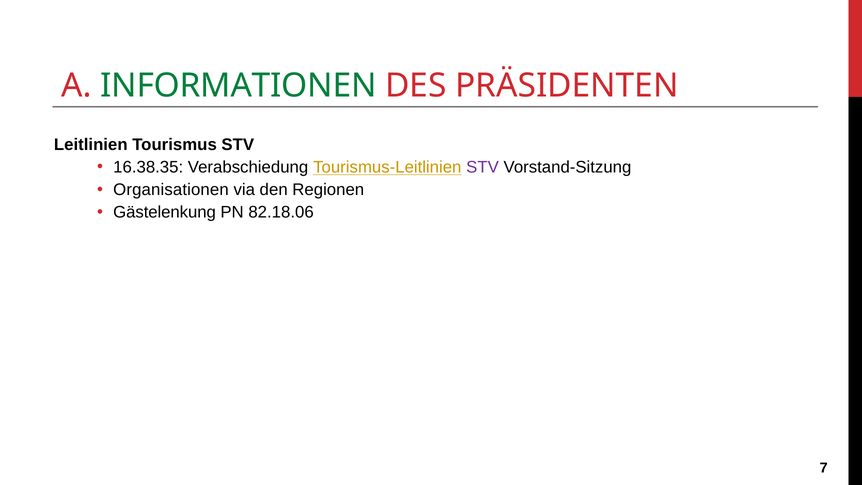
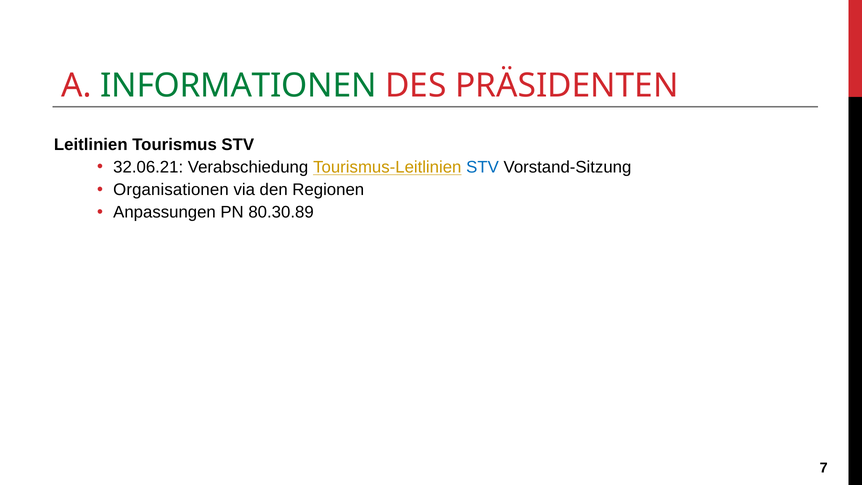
16.38.35: 16.38.35 -> 32.06.21
STV at (483, 167) colour: purple -> blue
Gästelenkung: Gästelenkung -> Anpassungen
82.18.06: 82.18.06 -> 80.30.89
